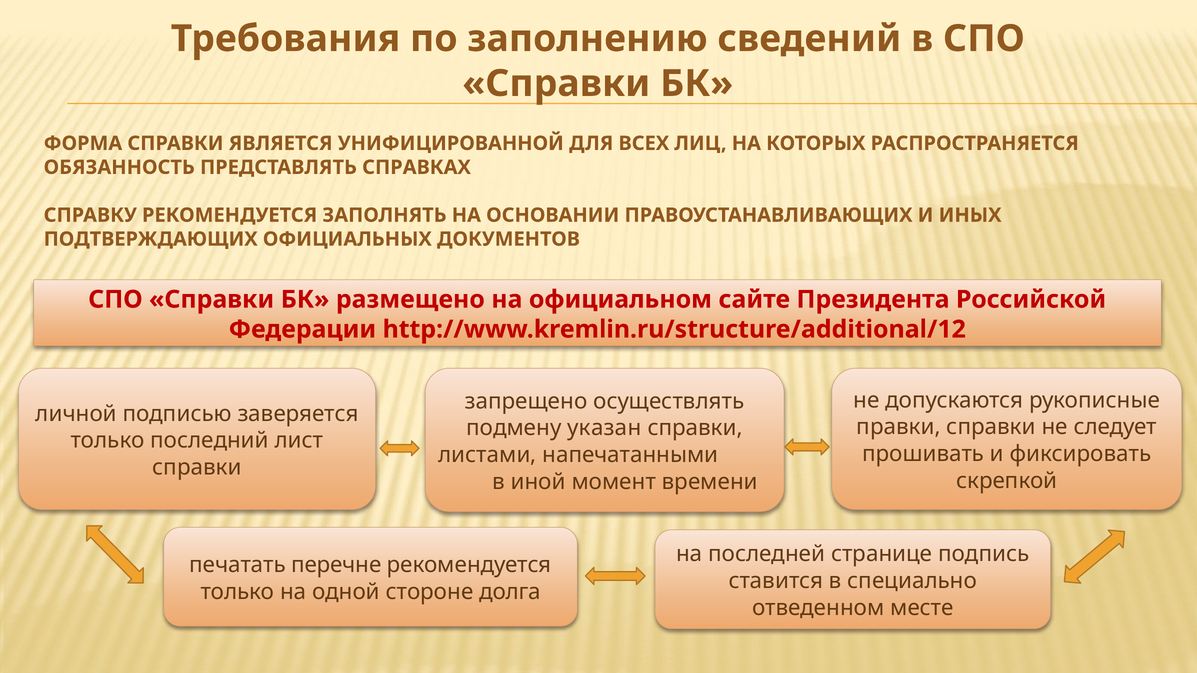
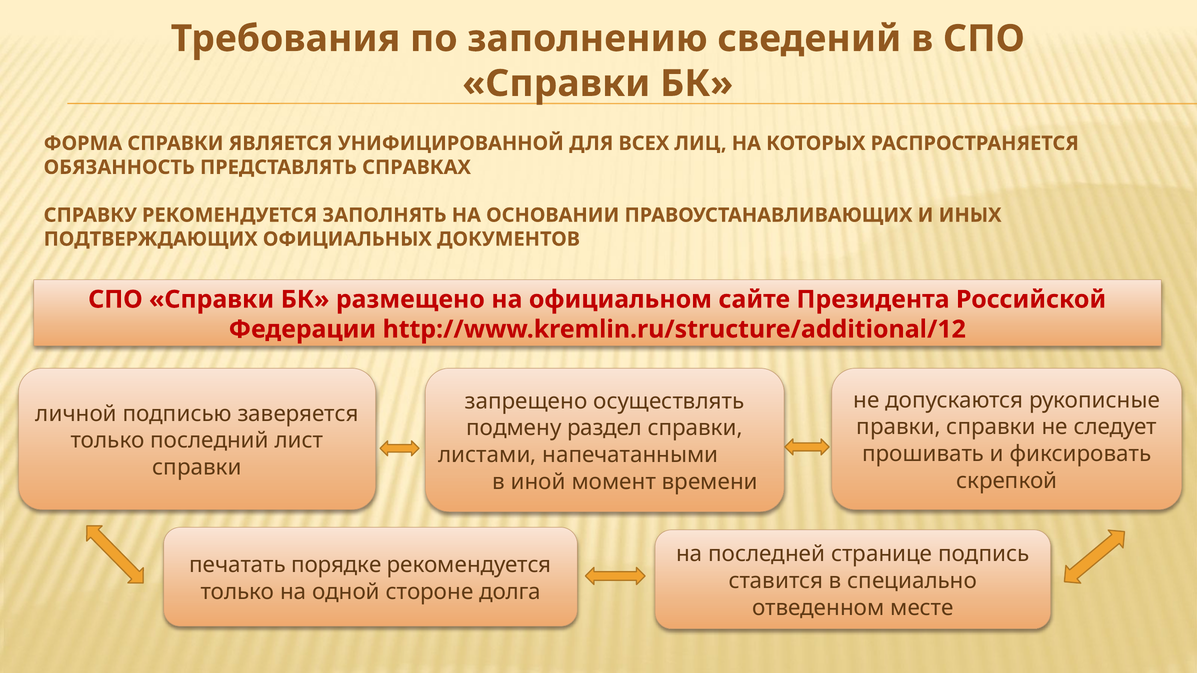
указан: указан -> раздел
перечне: перечне -> порядке
